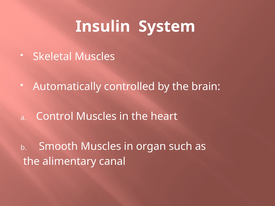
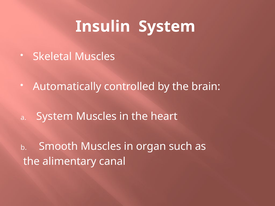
Control at (55, 117): Control -> System
